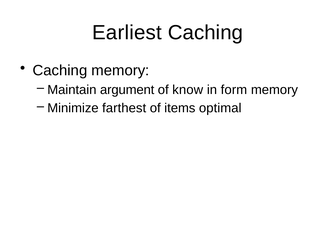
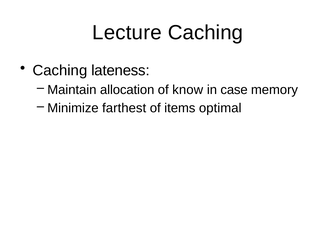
Earliest: Earliest -> Lecture
Caching memory: memory -> lateness
argument: argument -> allocation
form: form -> case
